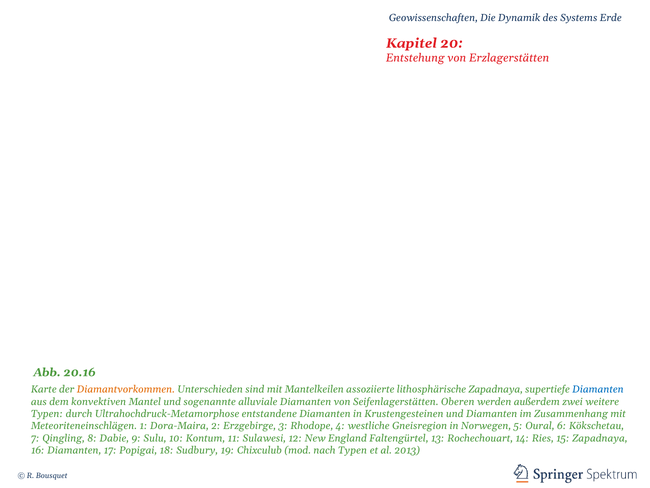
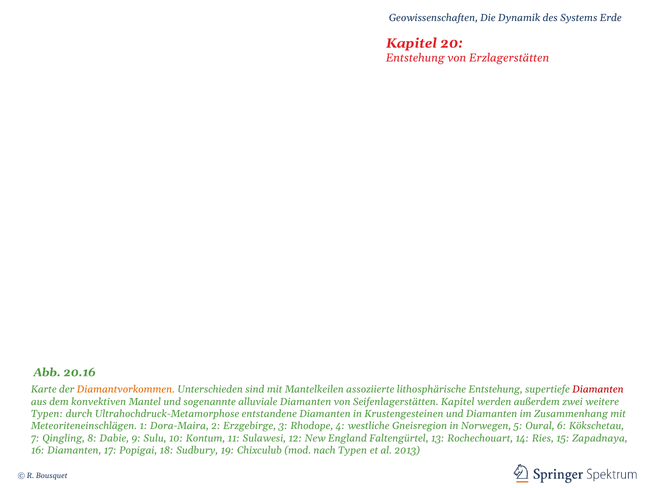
lithosphärische Zapadnaya: Zapadnaya -> Entstehung
Diamanten at (598, 389) colour: blue -> red
Seifenlagerstätten Oberen: Oberen -> Kapitel
